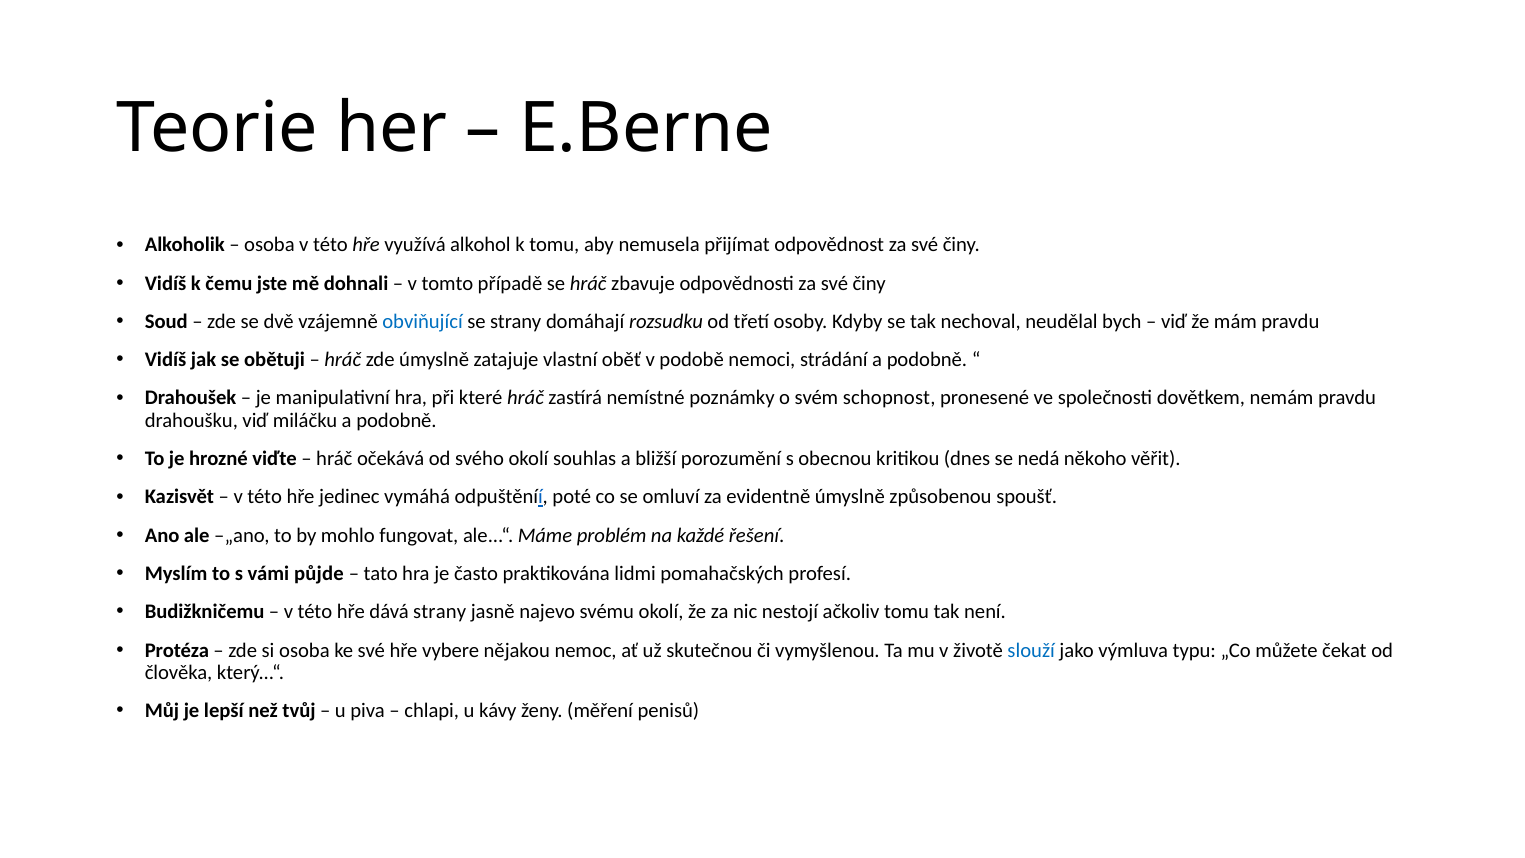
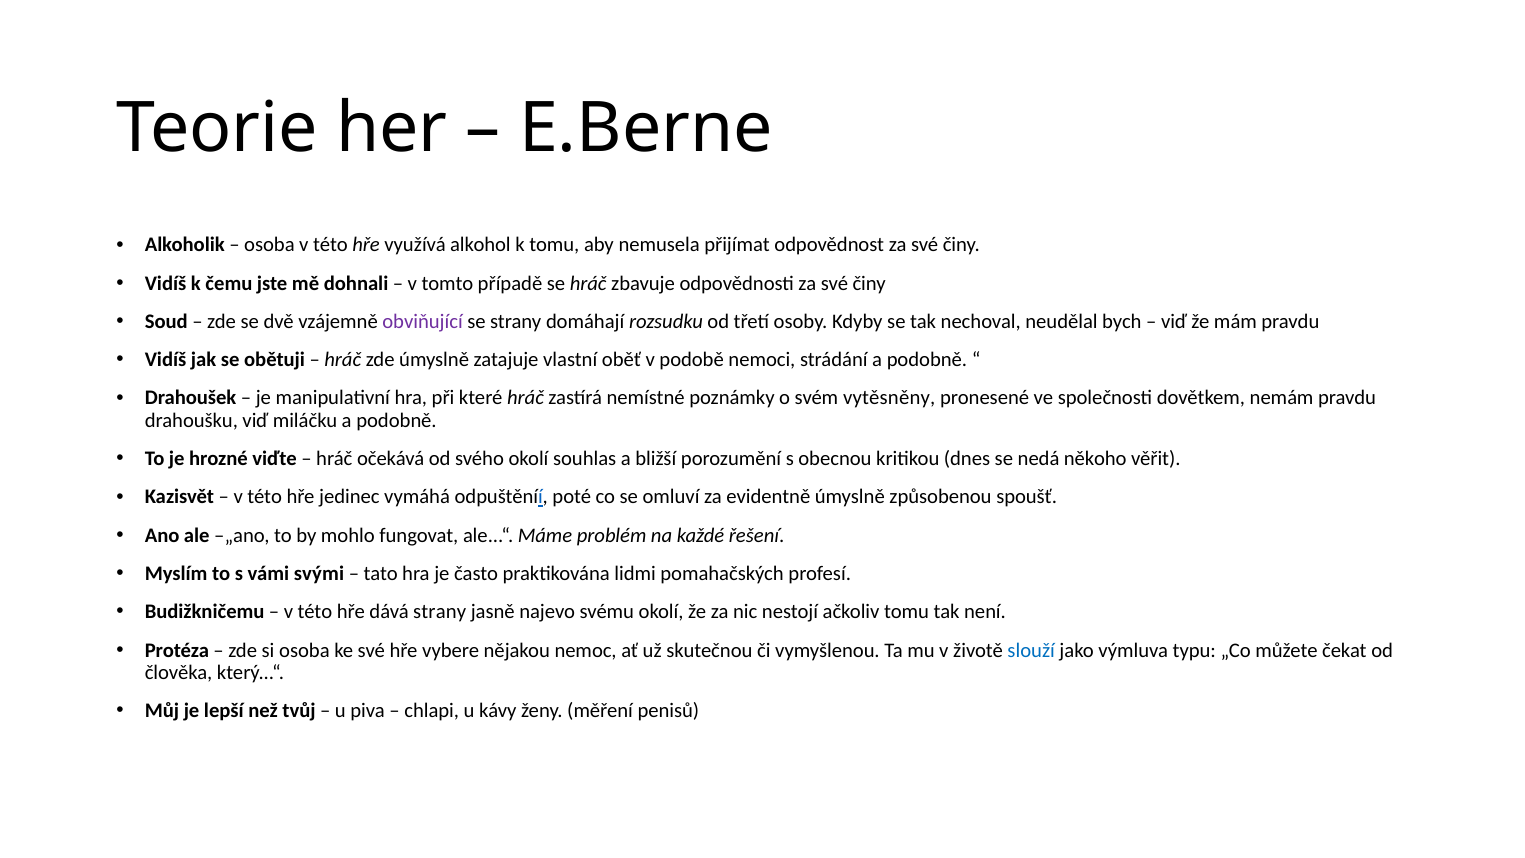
obviňující colour: blue -> purple
schopnost: schopnost -> vytěsněny
půjde: půjde -> svými
